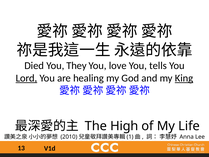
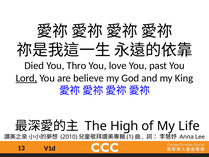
They: They -> Thro
tells: tells -> past
healing: healing -> believe
King underline: present -> none
